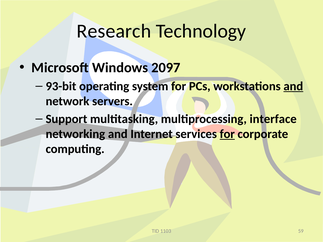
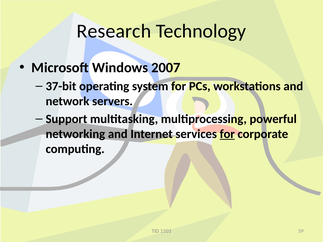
2097: 2097 -> 2007
93-bit: 93-bit -> 37-bit
and at (293, 86) underline: present -> none
interface: interface -> powerful
